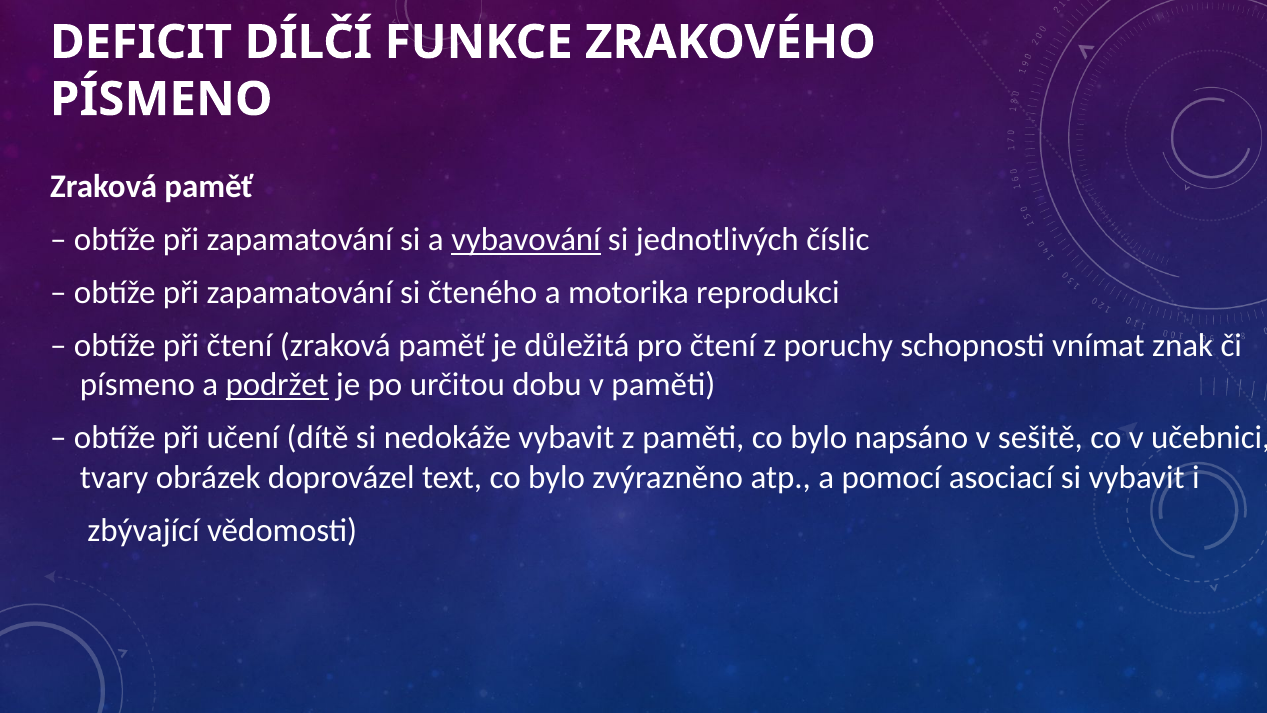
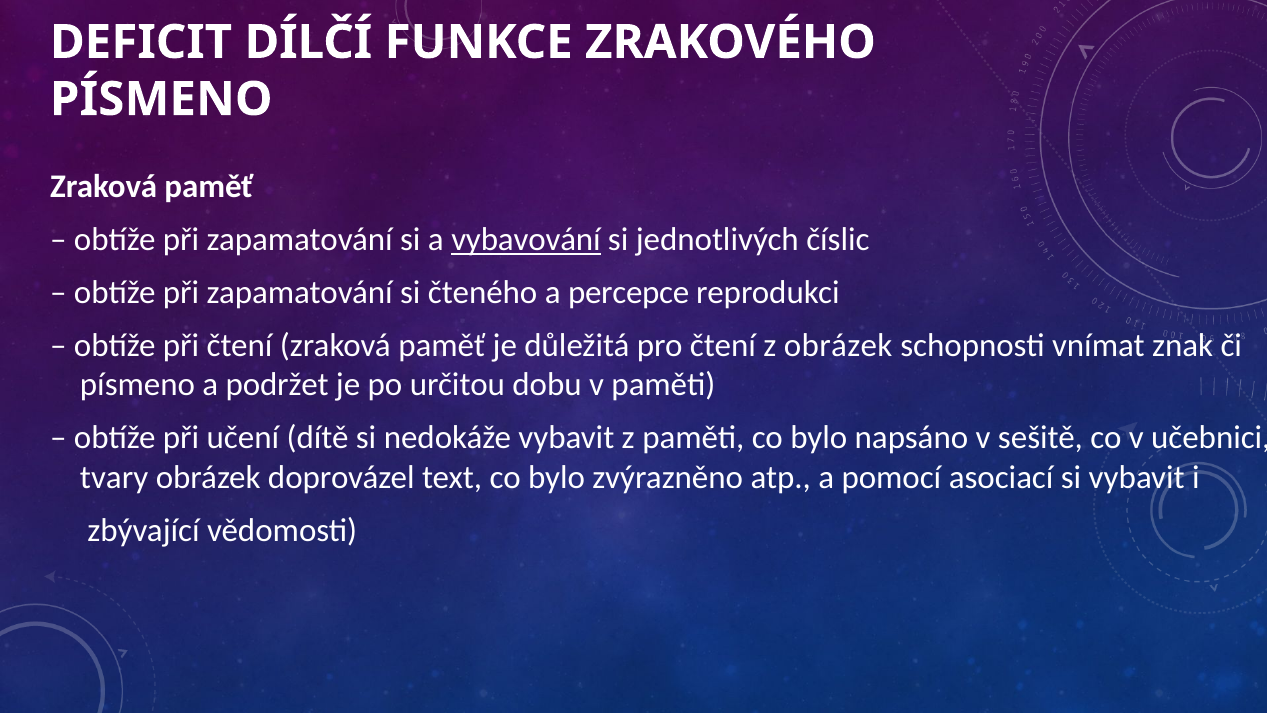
motorika: motorika -> percepce
z poruchy: poruchy -> obrázek
podržet underline: present -> none
